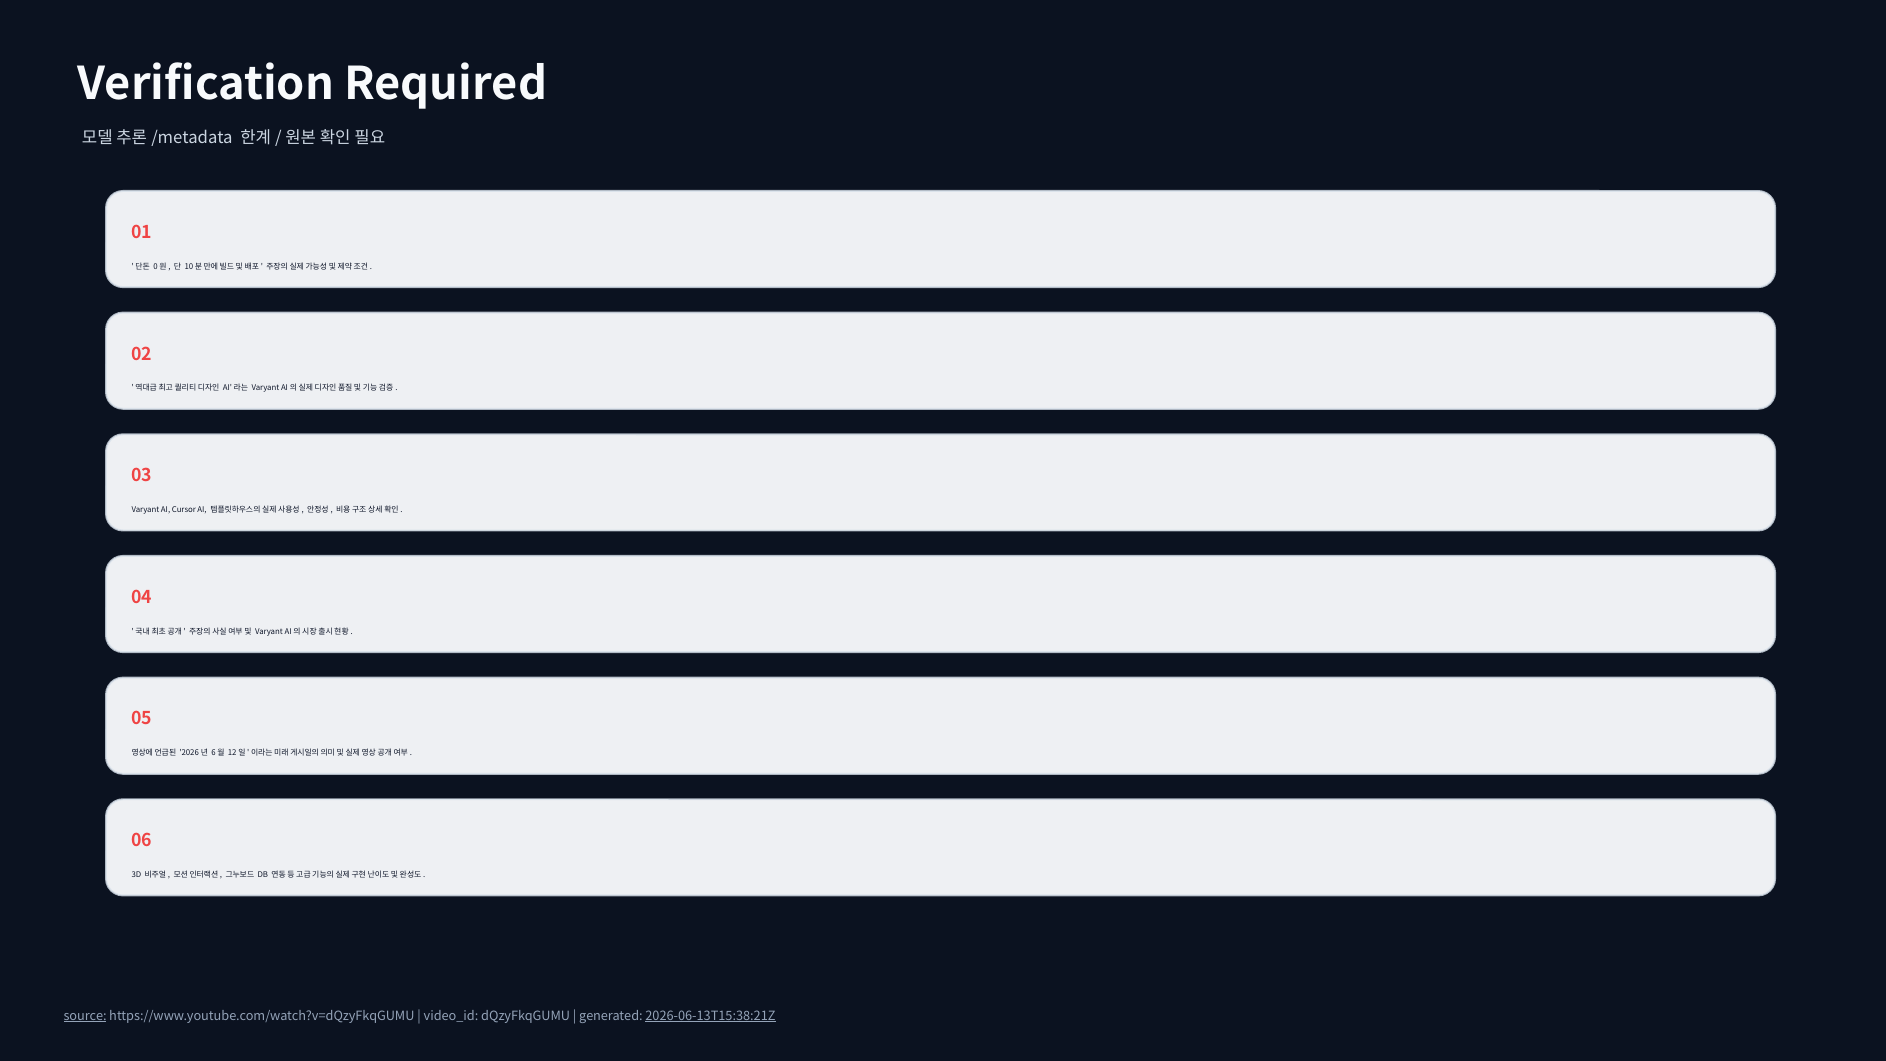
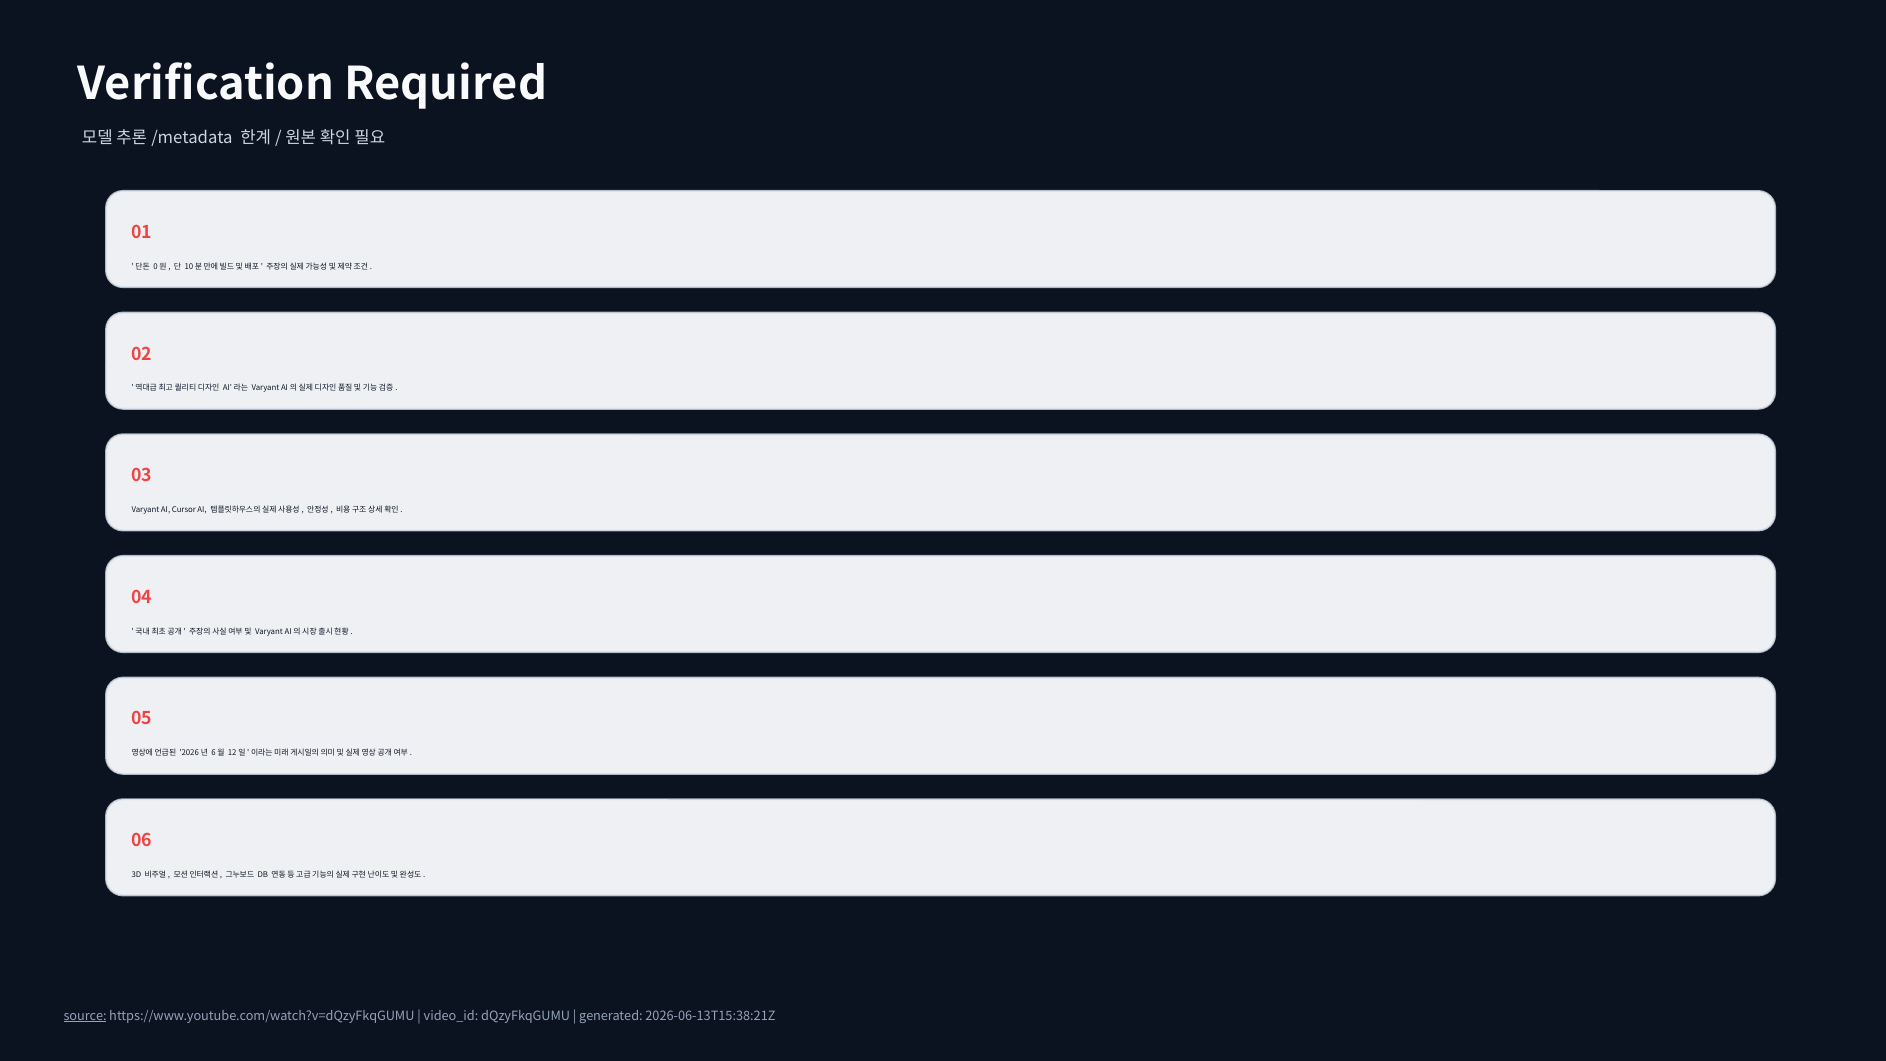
2026-06-13T15:38:21Z underline: present -> none
